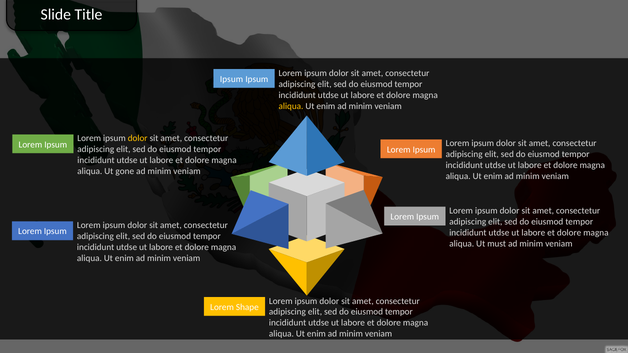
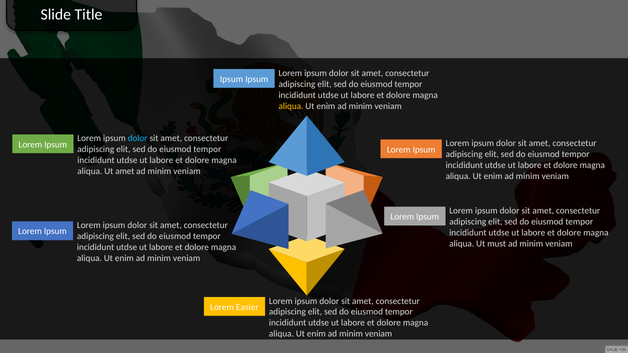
dolor at (138, 138) colour: yellow -> light blue
Ut gone: gone -> amet
Shape: Shape -> Easier
